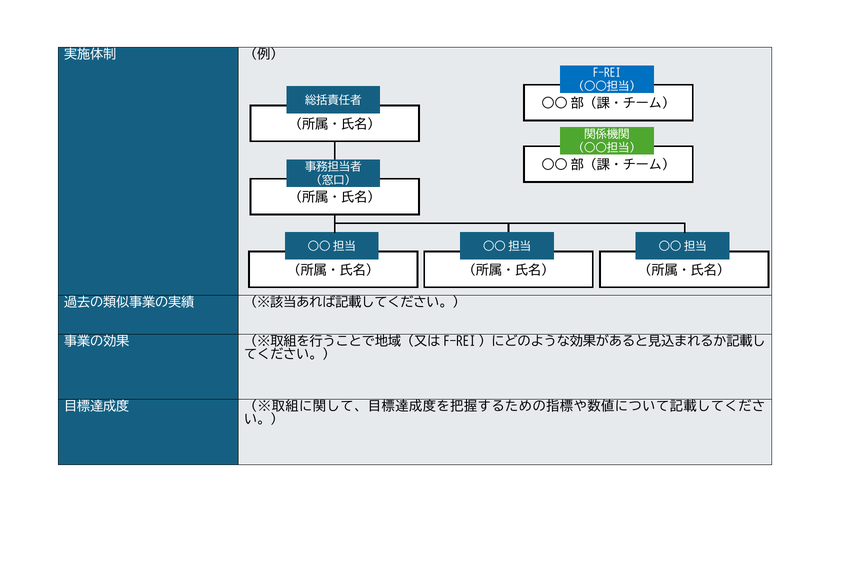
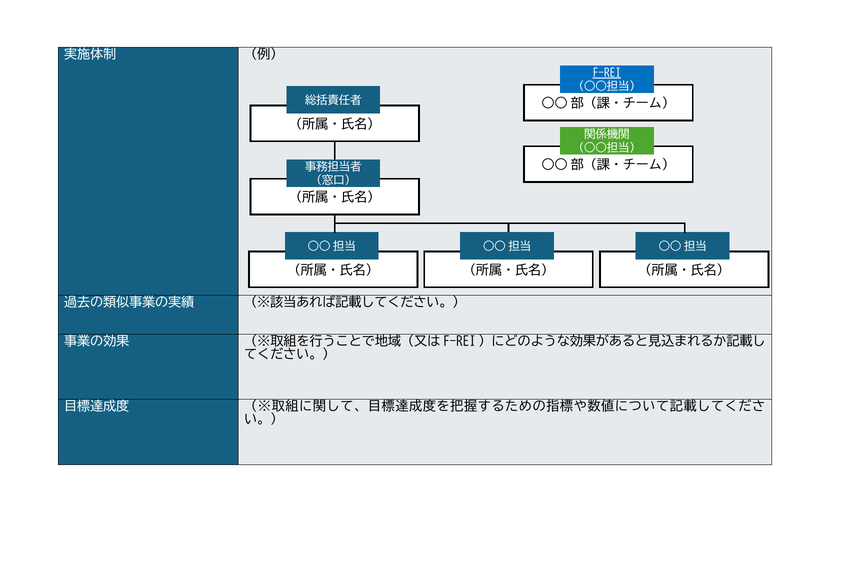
F-REI underline: none -> present
